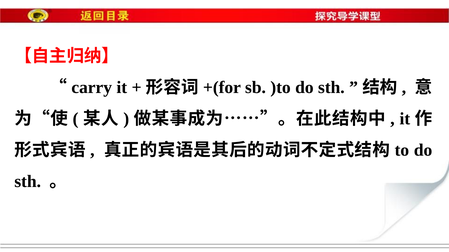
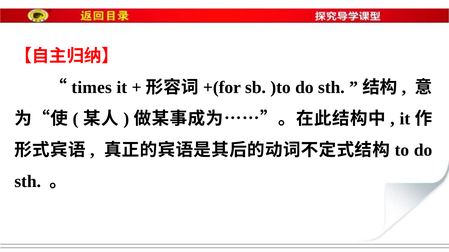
carry: carry -> times
